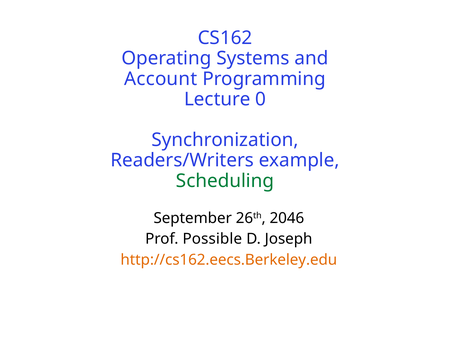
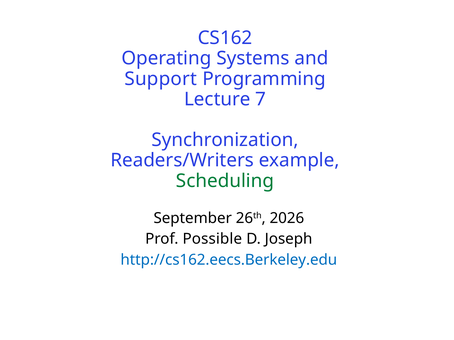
Account: Account -> Support
0: 0 -> 7
2046: 2046 -> 2026
http://cs162.eecs.Berkeley.edu colour: orange -> blue
